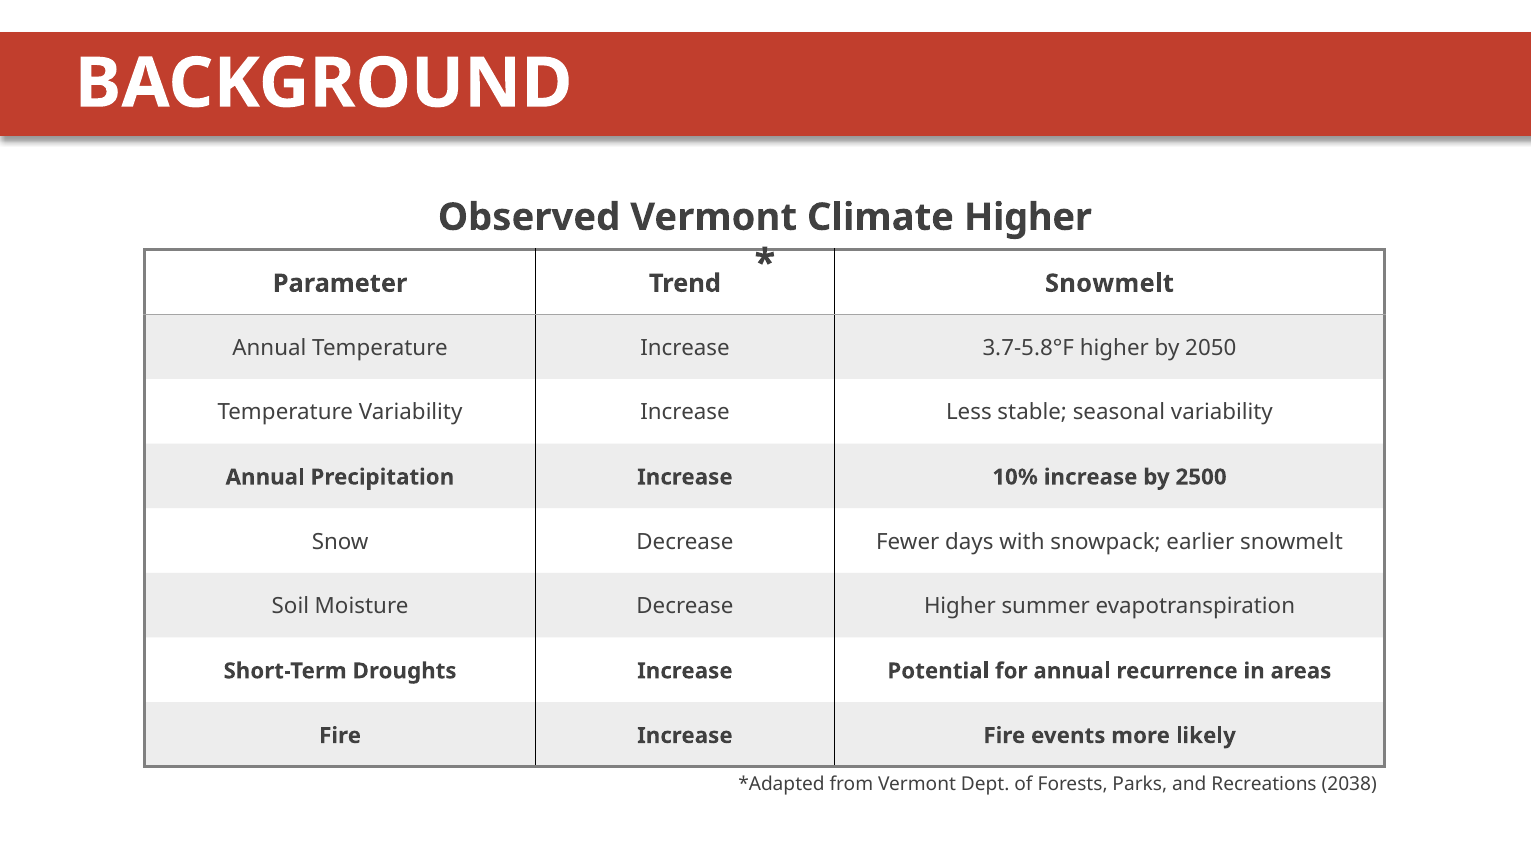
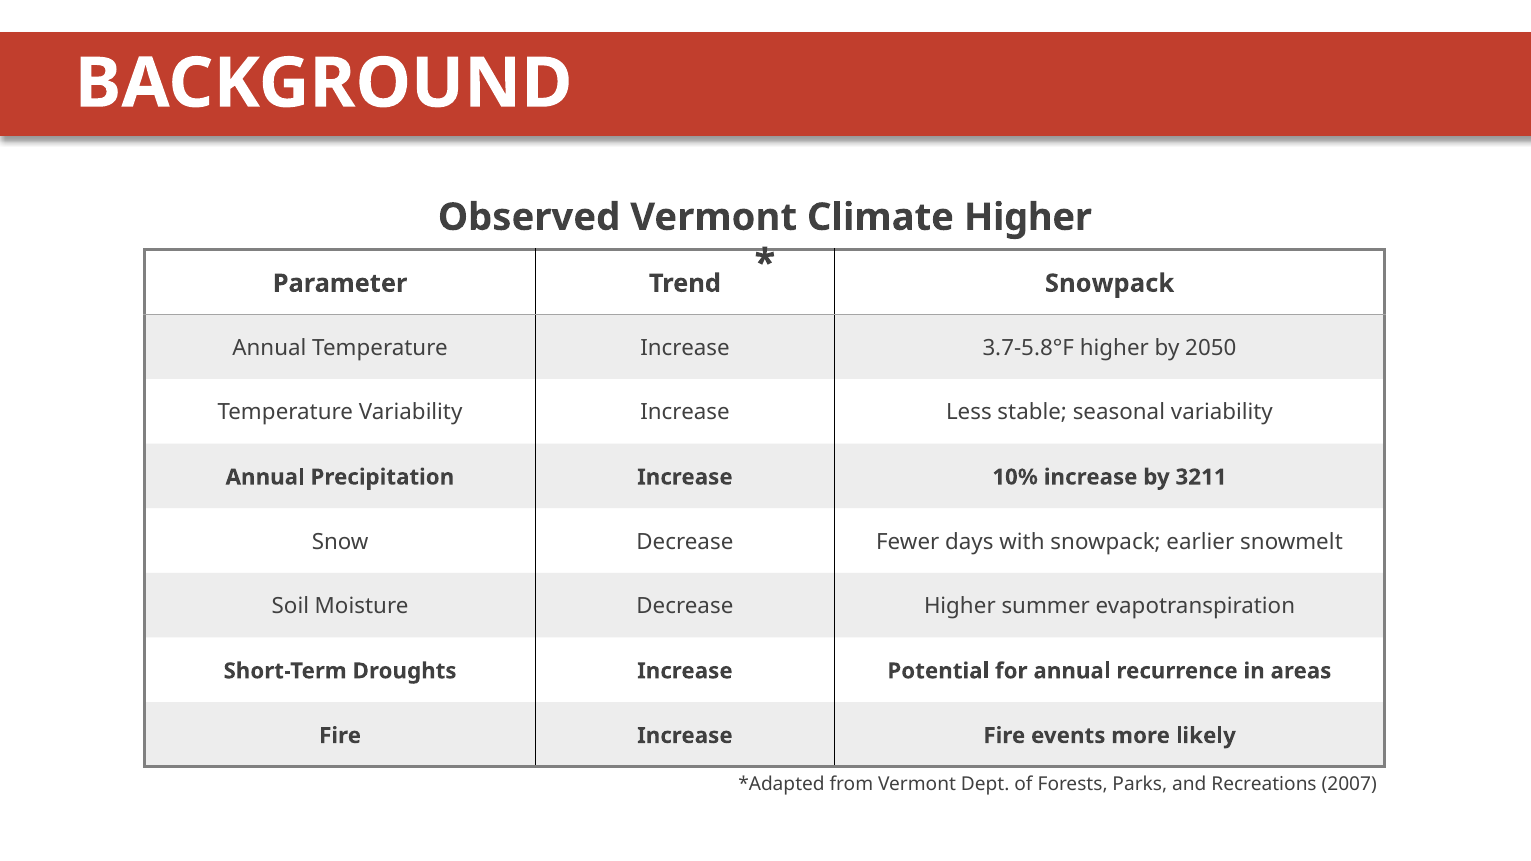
Trend Snowmelt: Snowmelt -> Snowpack
2500: 2500 -> 3211
2038: 2038 -> 2007
